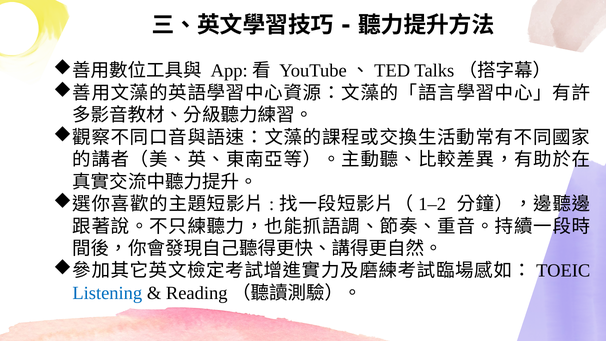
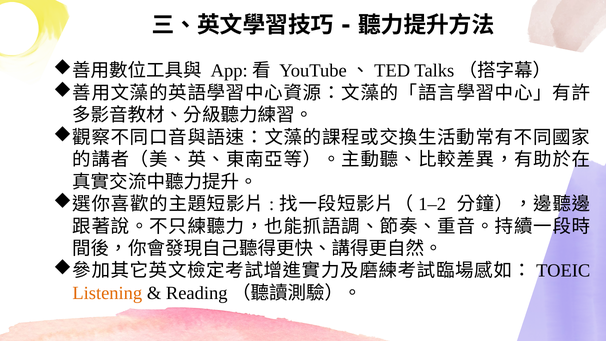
Listening colour: blue -> orange
